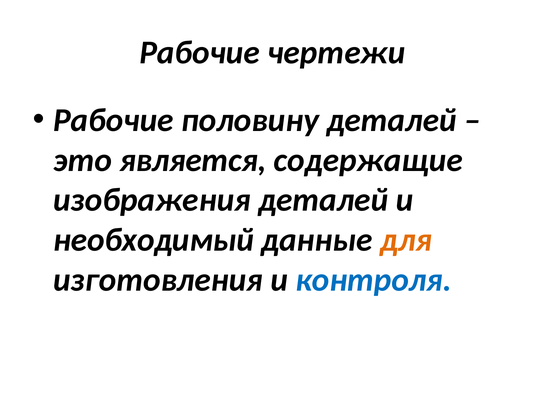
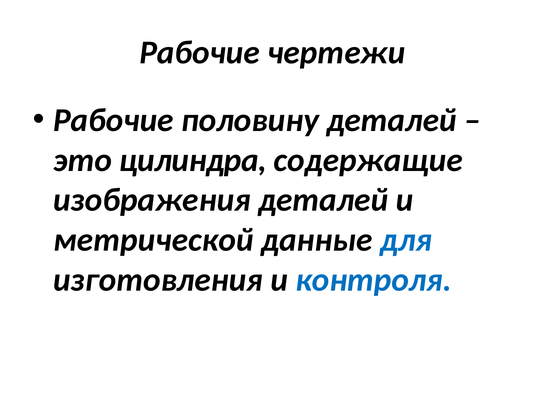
является: является -> цилиндра
необходимый: необходимый -> метрической
для colour: orange -> blue
